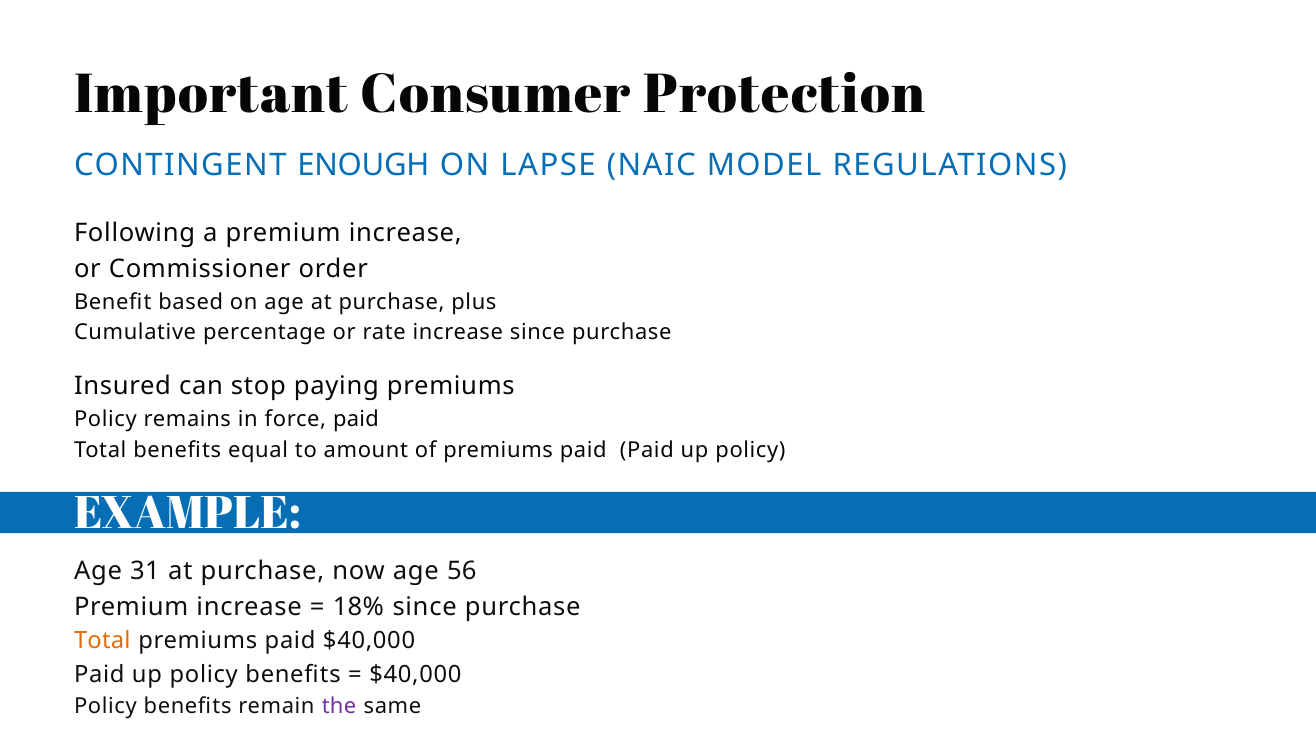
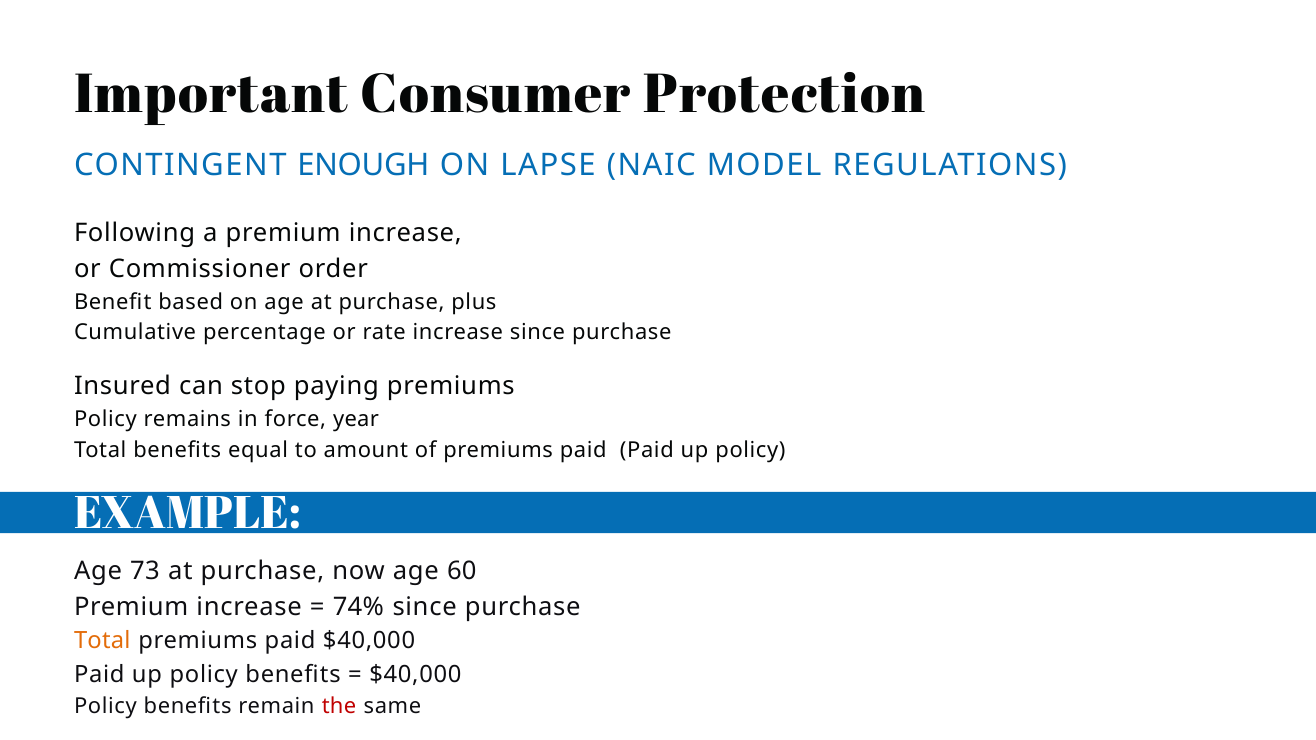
force paid: paid -> year
31: 31 -> 73
56: 56 -> 60
18%: 18% -> 74%
the colour: purple -> red
